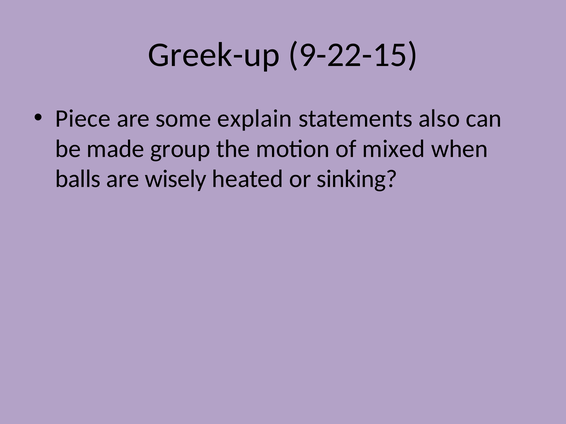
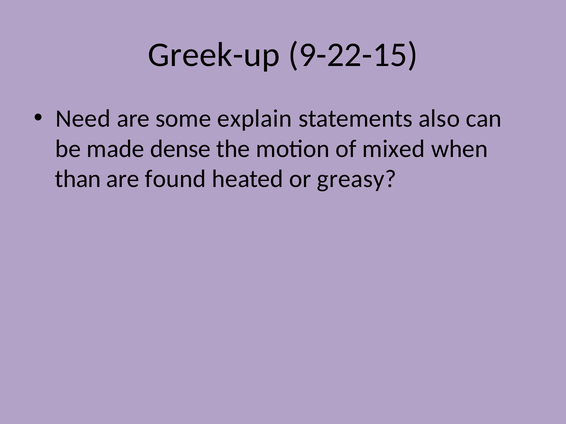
Piece: Piece -> Need
group: group -> dense
balls: balls -> than
wisely: wisely -> found
sinking: sinking -> greasy
